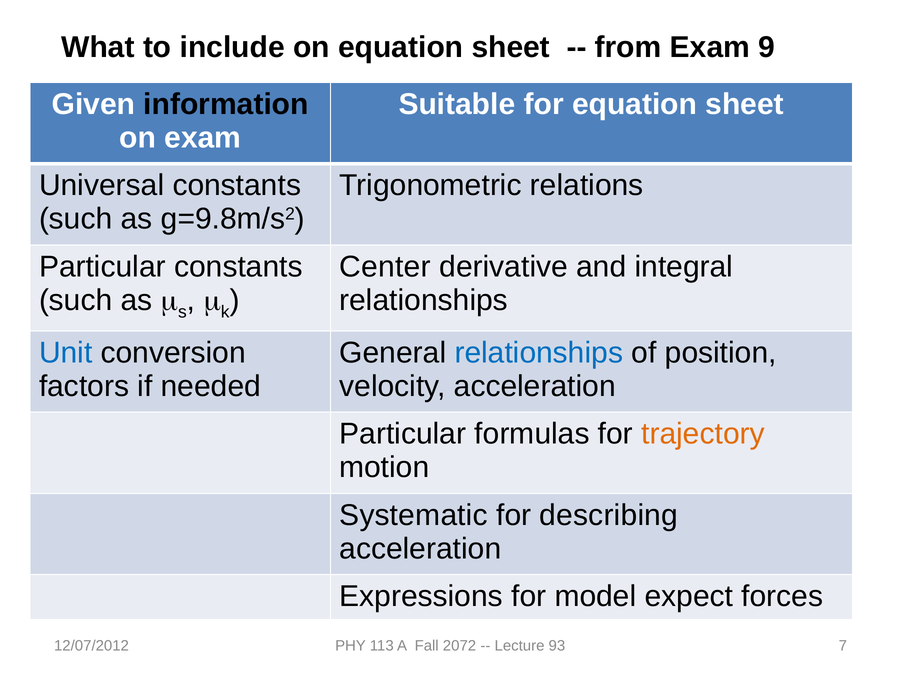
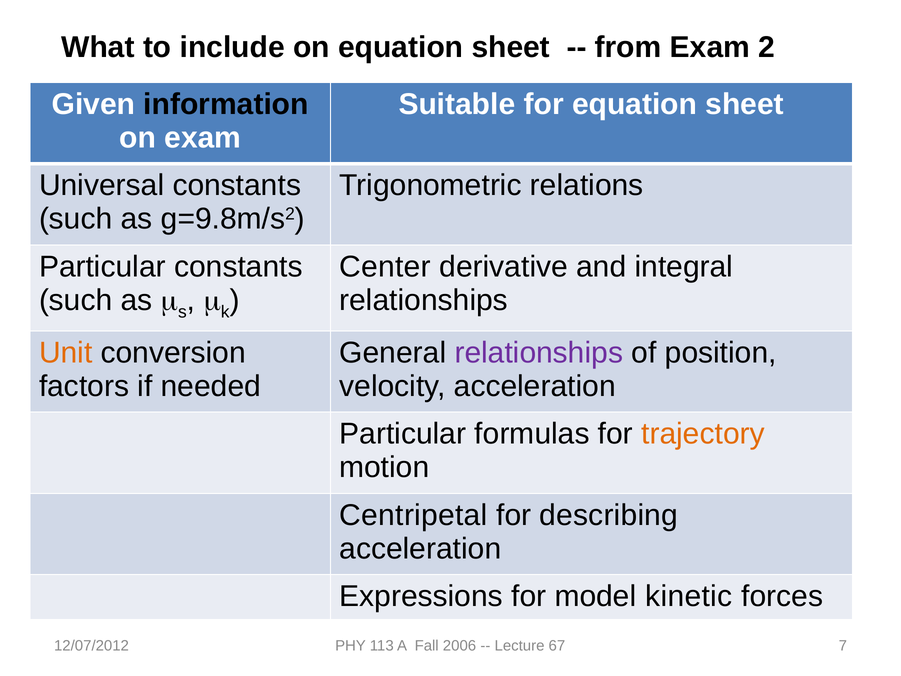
9: 9 -> 2
Unit colour: blue -> orange
relationships at (539, 353) colour: blue -> purple
Systematic: Systematic -> Centripetal
expect: expect -> kinetic
2072: 2072 -> 2006
93: 93 -> 67
